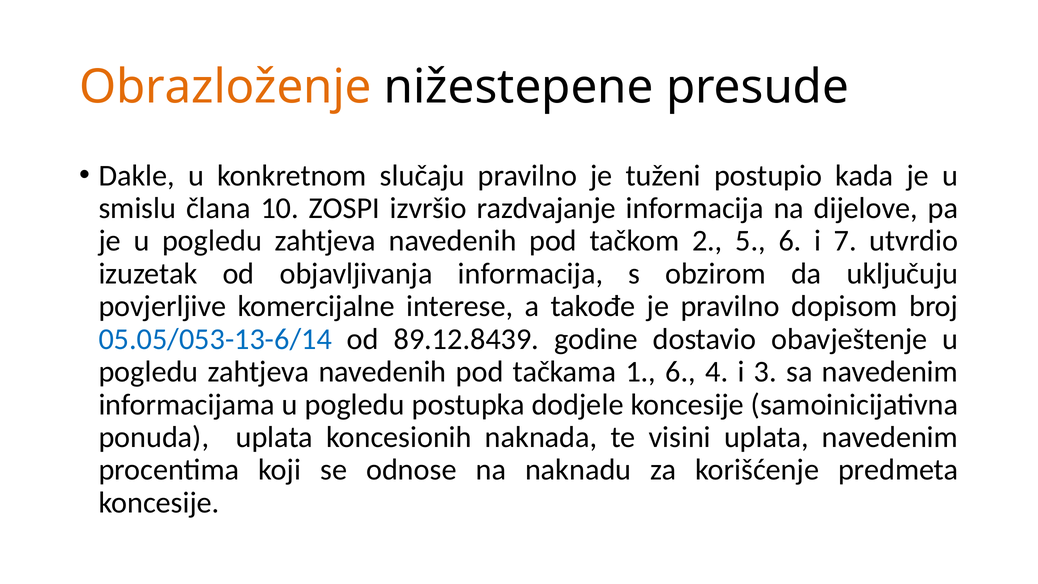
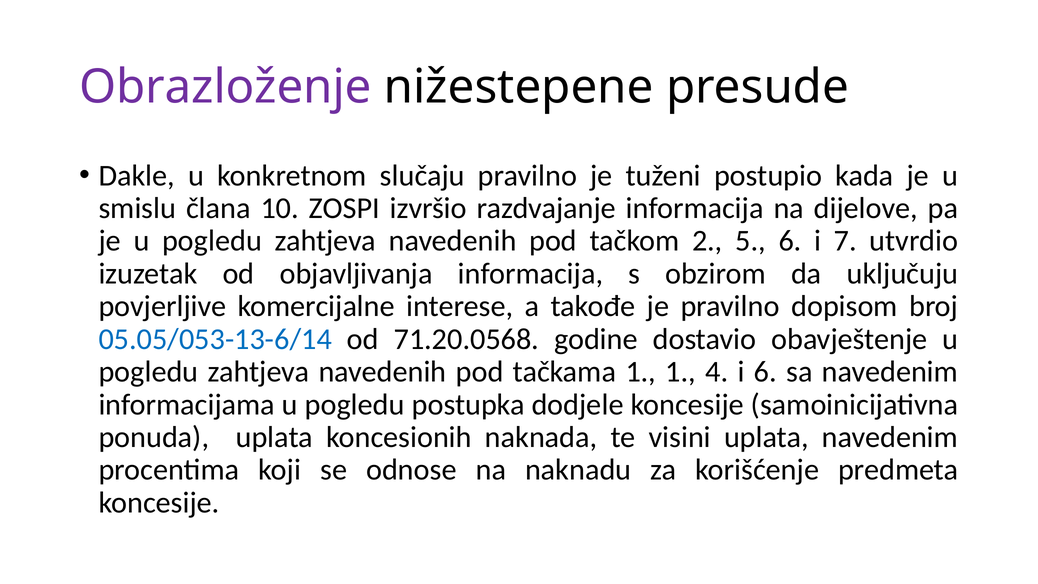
Obrazloženje colour: orange -> purple
89.12.8439: 89.12.8439 -> 71.20.0568
1 6: 6 -> 1
i 3: 3 -> 6
